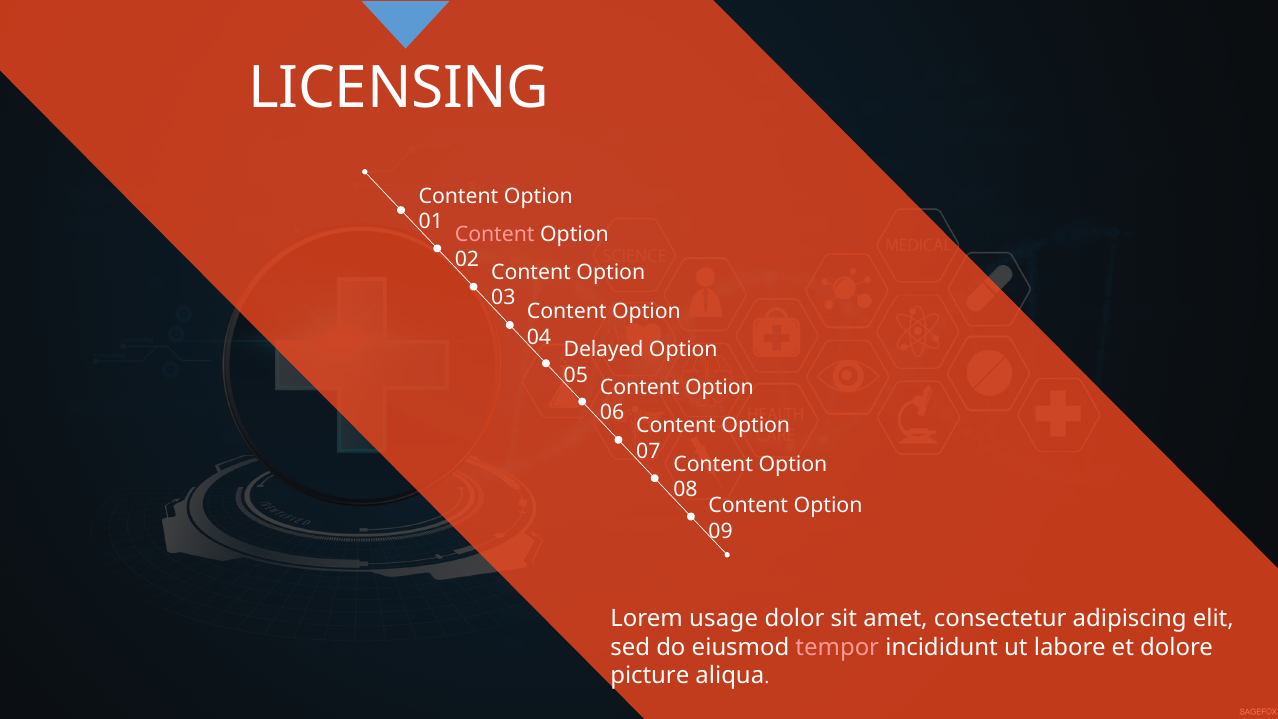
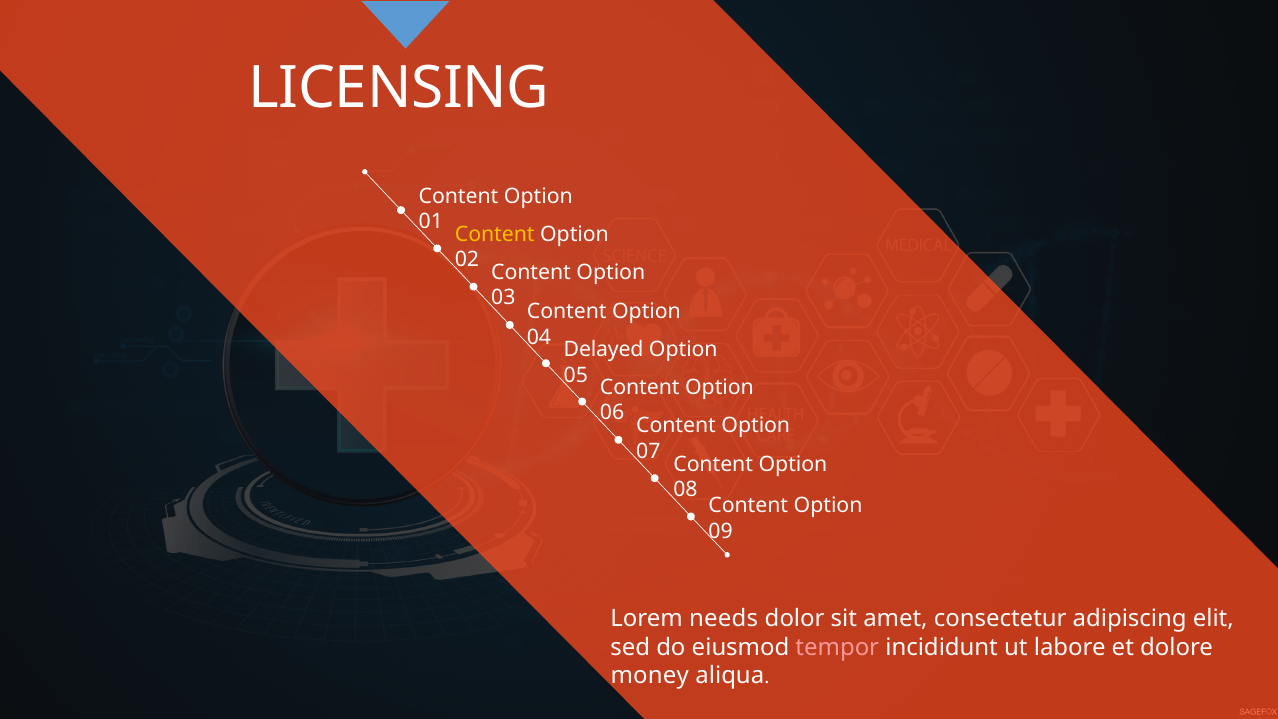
Content at (495, 234) colour: pink -> yellow
usage: usage -> needs
picture: picture -> money
